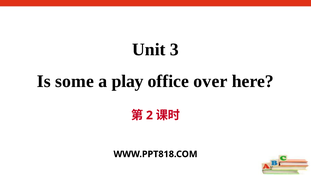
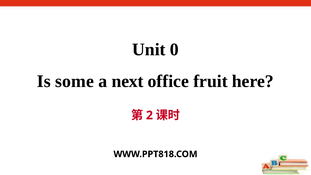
3: 3 -> 0
play: play -> next
over: over -> fruit
